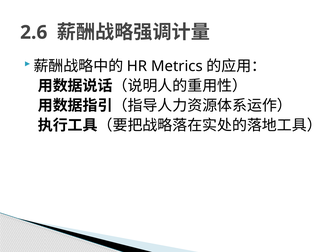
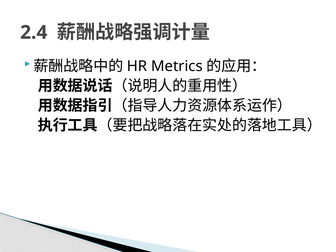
2.6: 2.6 -> 2.4
